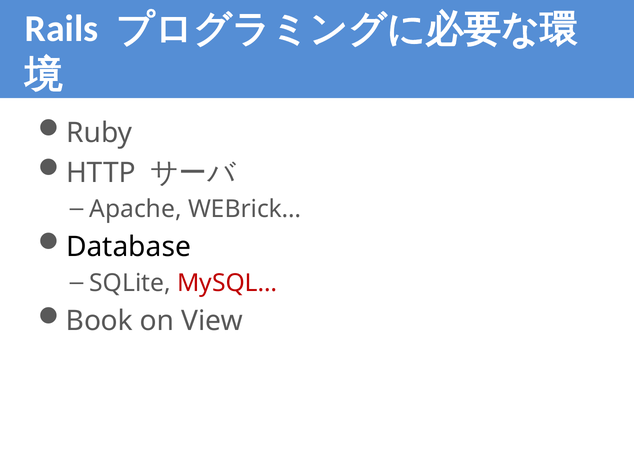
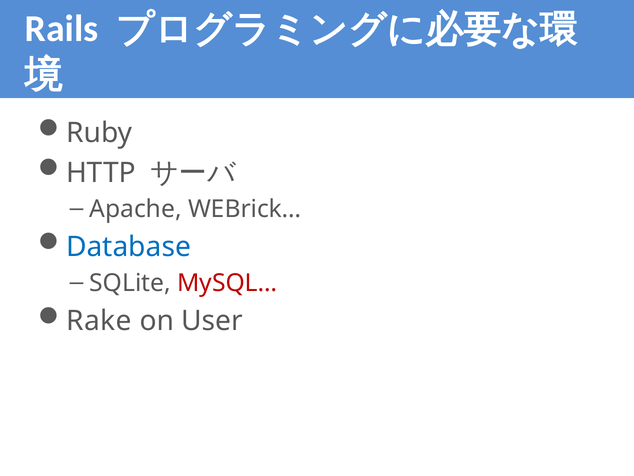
Database colour: black -> blue
Book: Book -> Rake
View: View -> User
